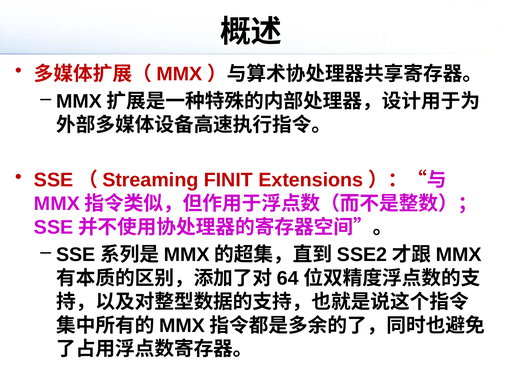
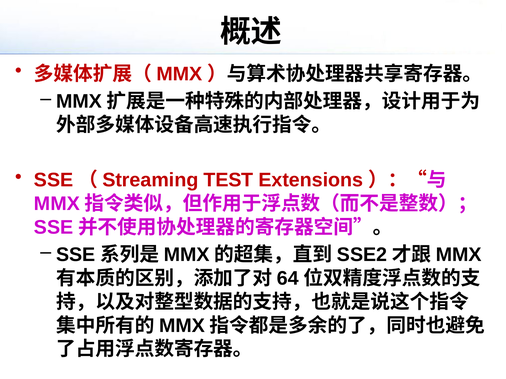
FINIT: FINIT -> TEST
